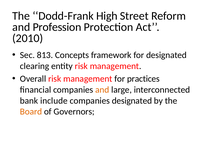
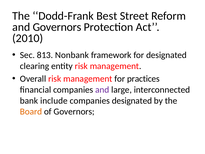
High: High -> Best
and Profession: Profession -> Governors
Concepts: Concepts -> Nonbank
and at (102, 90) colour: orange -> purple
